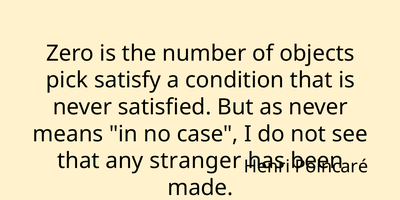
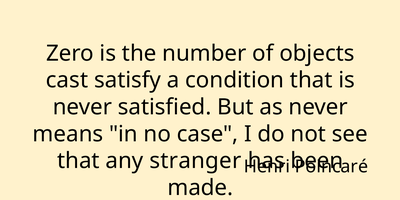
pick: pick -> cast
